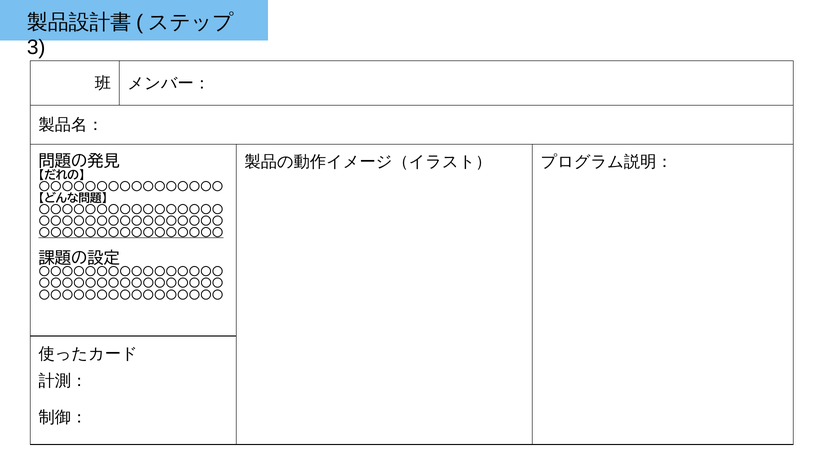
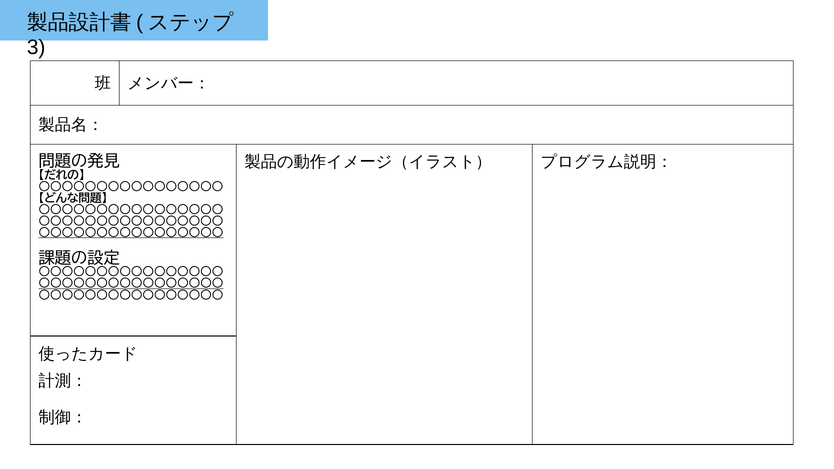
〇〇〇〇〇〇〇〇〇〇〇〇〇〇〇〇 at (131, 284) underline: none -> present
